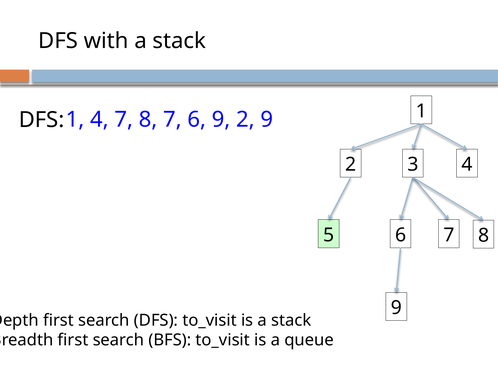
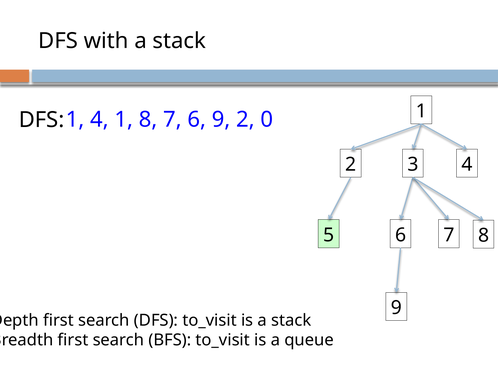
4 7: 7 -> 1
2 9: 9 -> 0
